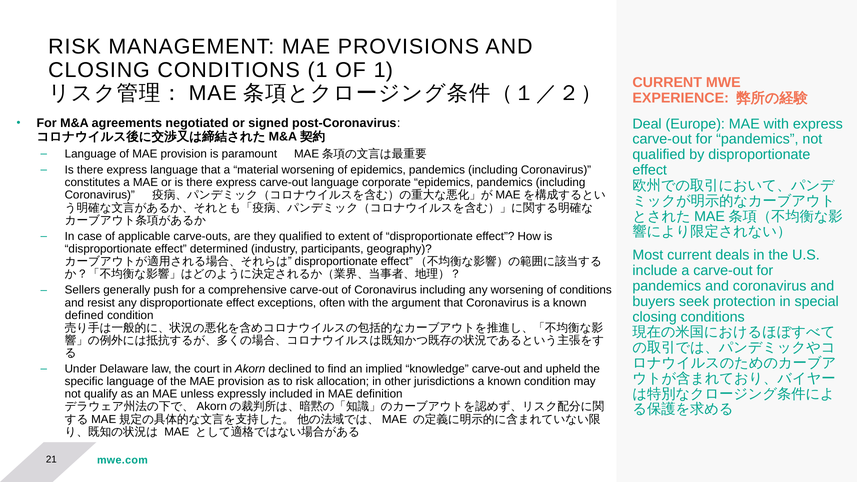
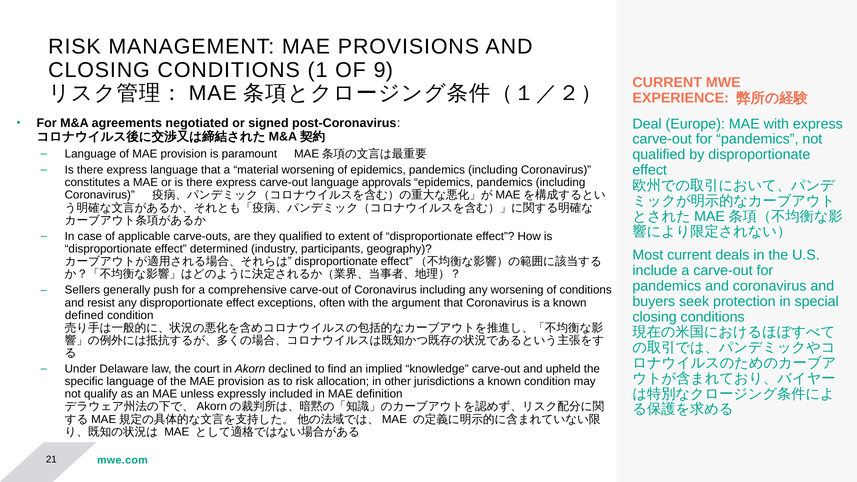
OF 1: 1 -> 9
corporate: corporate -> approvals
